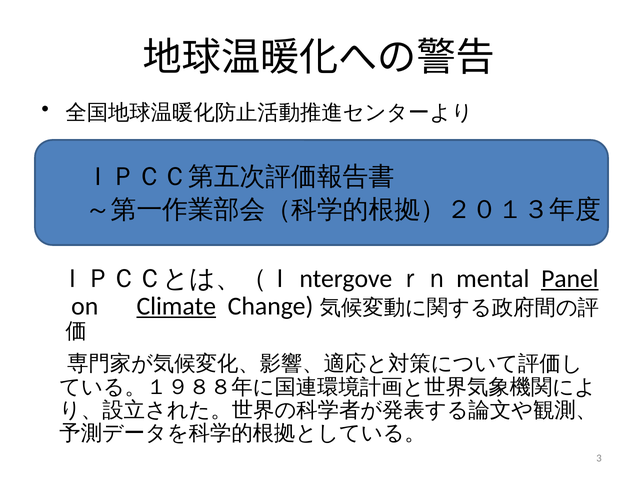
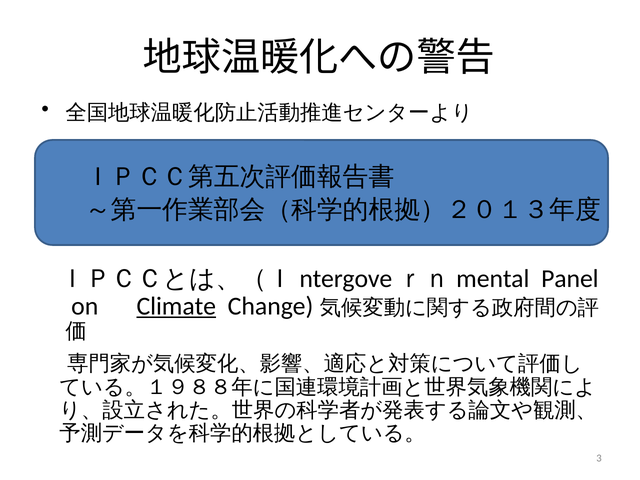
Panel underline: present -> none
